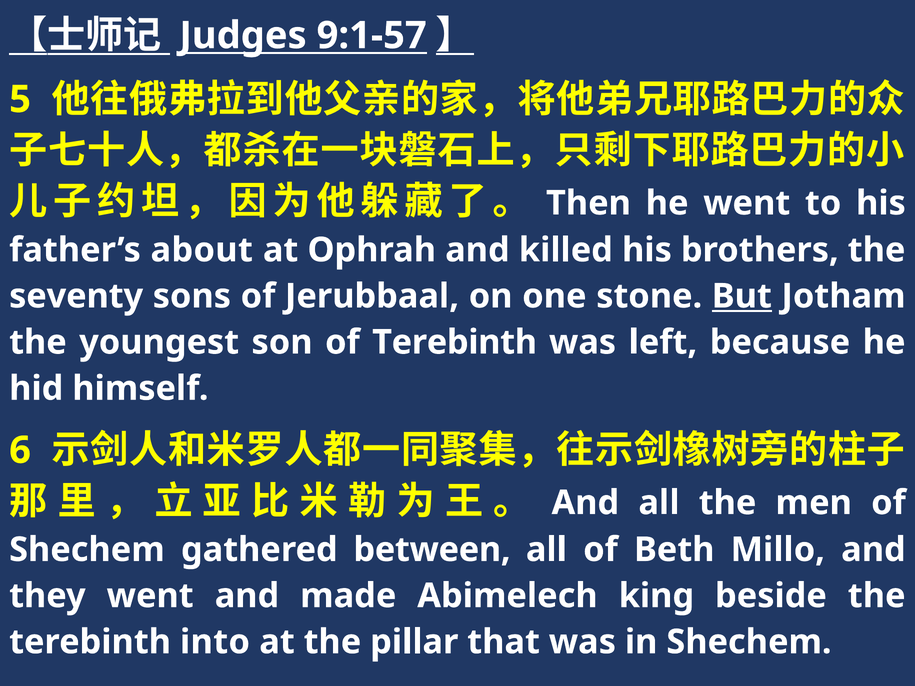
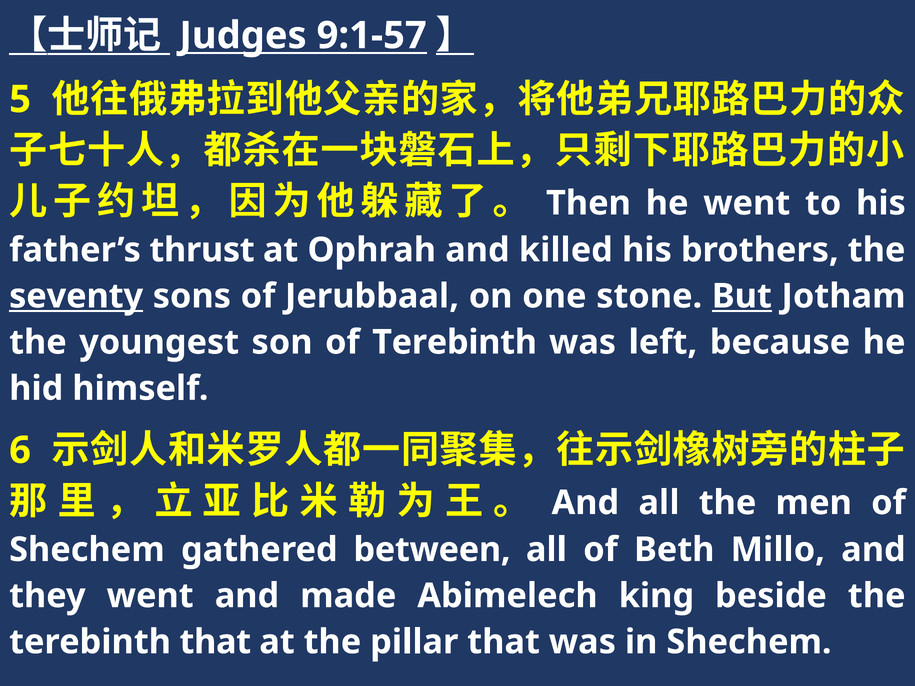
about: about -> thrust
seventy underline: none -> present
terebinth into: into -> that
